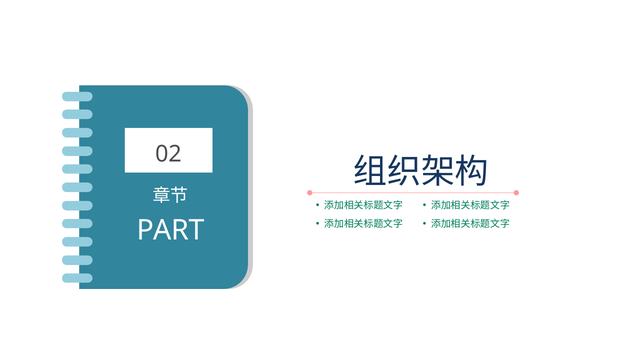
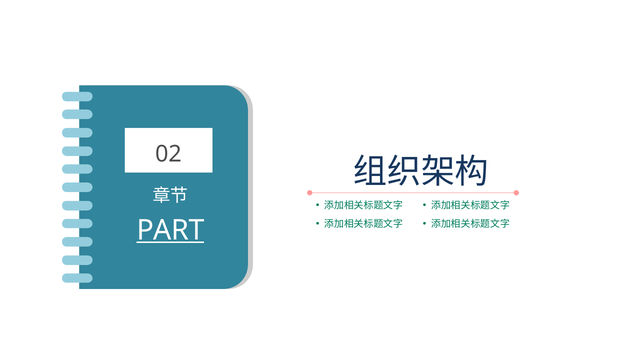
PART underline: none -> present
